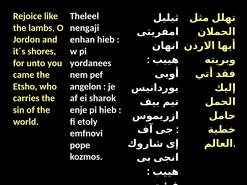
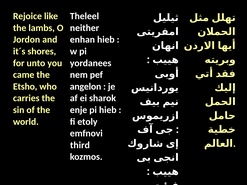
nengaji: nengaji -> neither
pope: pope -> third
